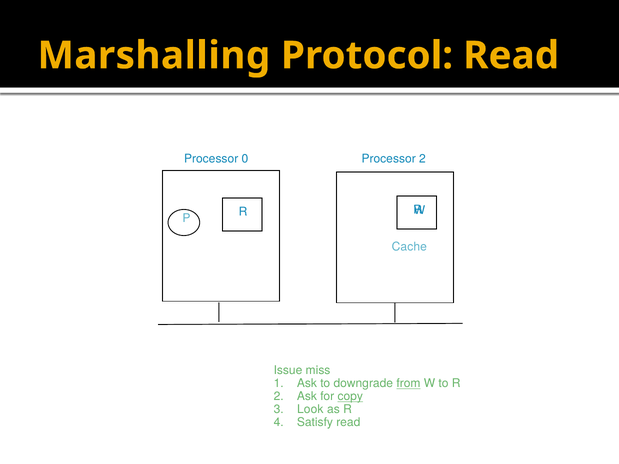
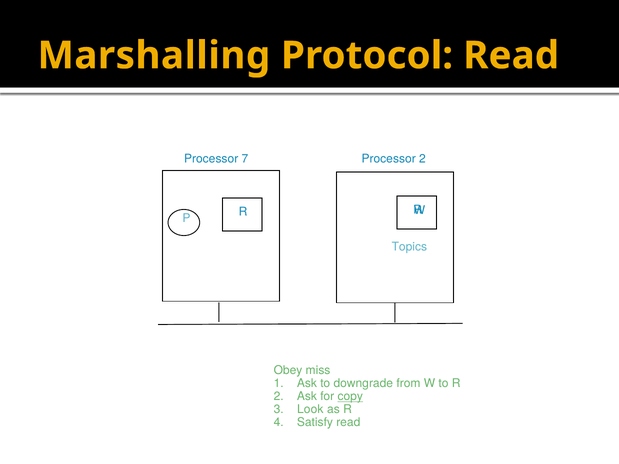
0: 0 -> 7
Cache: Cache -> Topics
Issue: Issue -> Obey
from underline: present -> none
